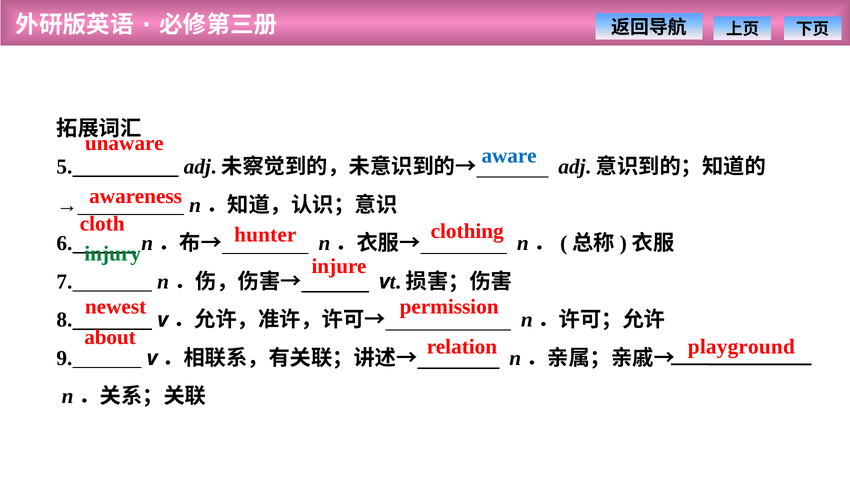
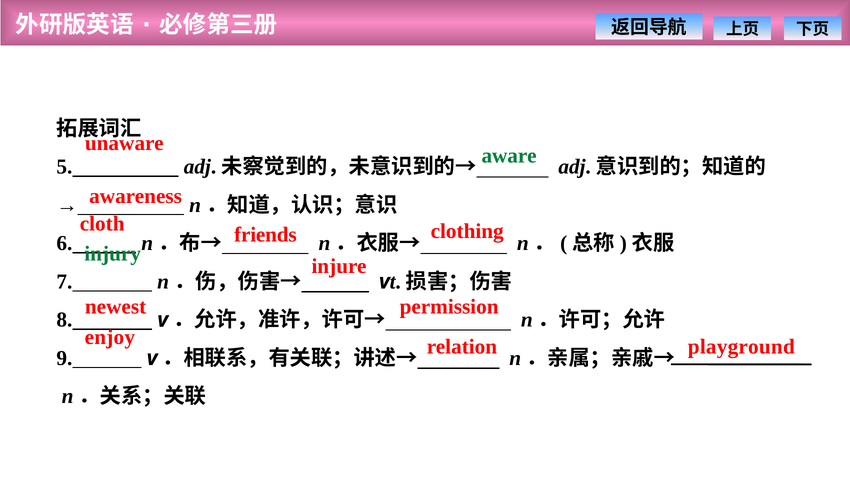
aware colour: blue -> green
hunter: hunter -> friends
about: about -> enjoy
